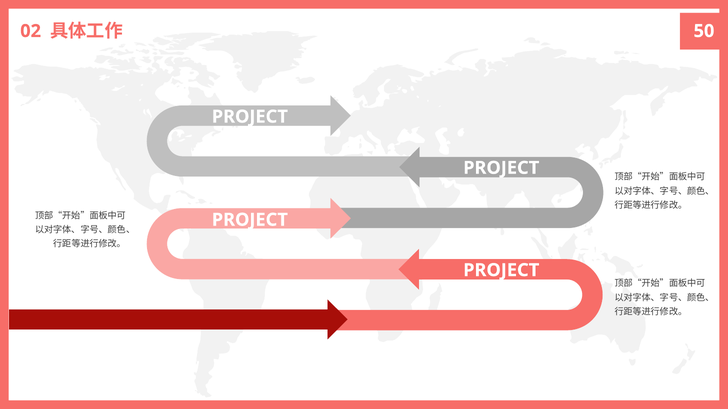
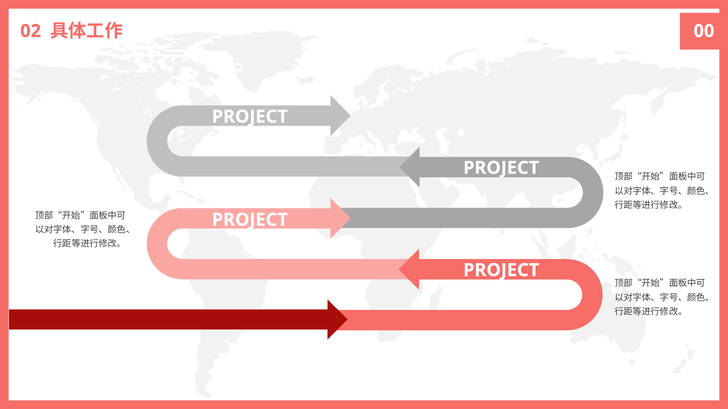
50: 50 -> 00
